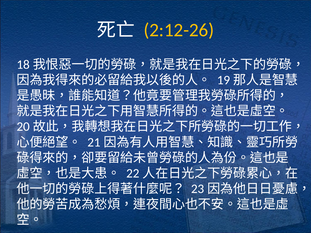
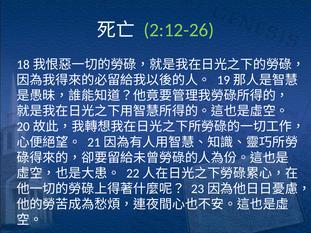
2:12-26 colour: yellow -> light green
